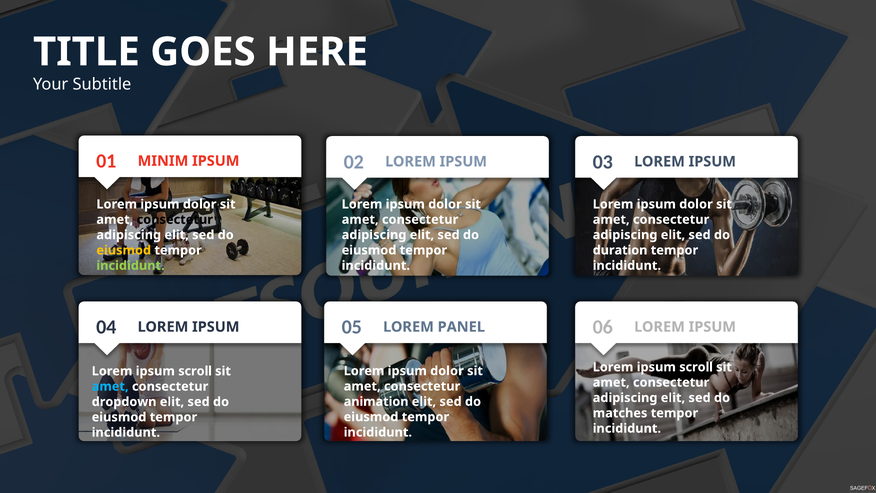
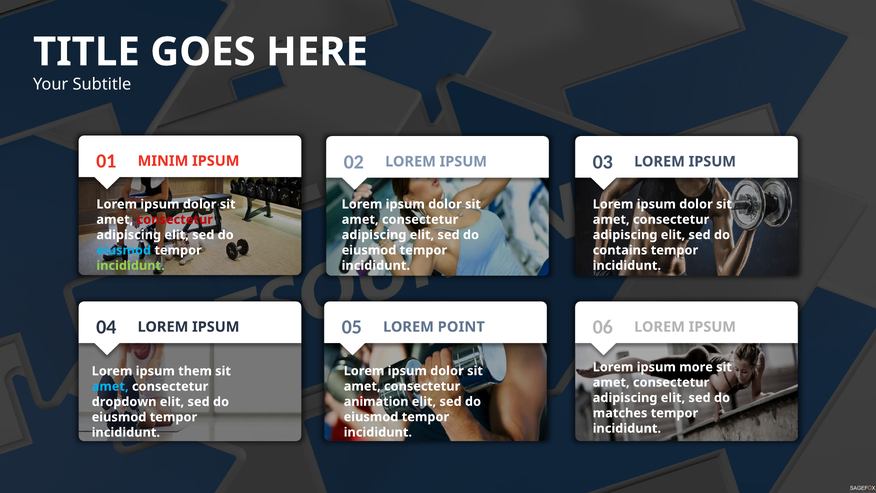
consectetur at (175, 219) colour: black -> red
duration: duration -> contains
eiusmod at (124, 250) colour: yellow -> light blue
PANEL: PANEL -> POINT
scroll at (696, 367): scroll -> more
scroll at (195, 371): scroll -> them
